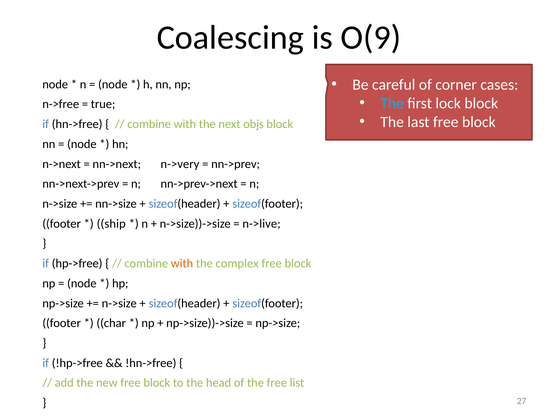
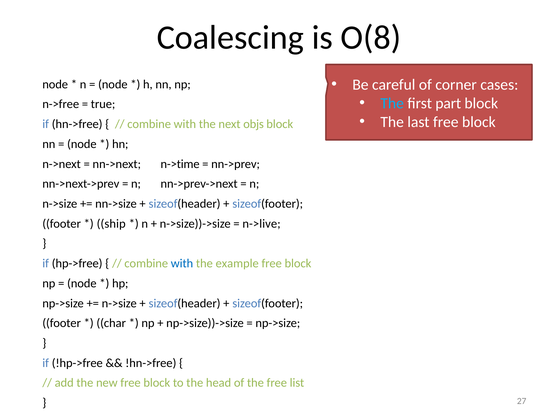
O(9: O(9 -> O(8
lock: lock -> part
n->very: n->very -> n->time
with at (182, 263) colour: orange -> blue
complex: complex -> example
